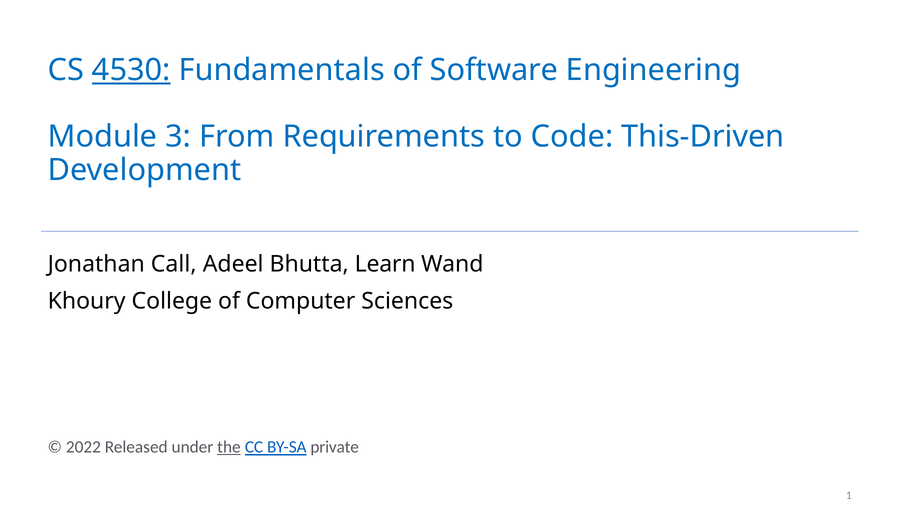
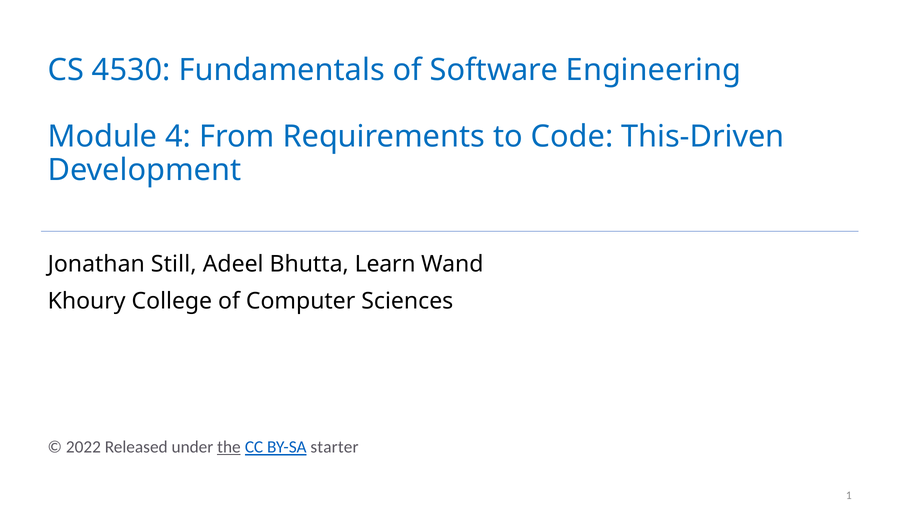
4530 underline: present -> none
3: 3 -> 4
Call: Call -> Still
private: private -> starter
